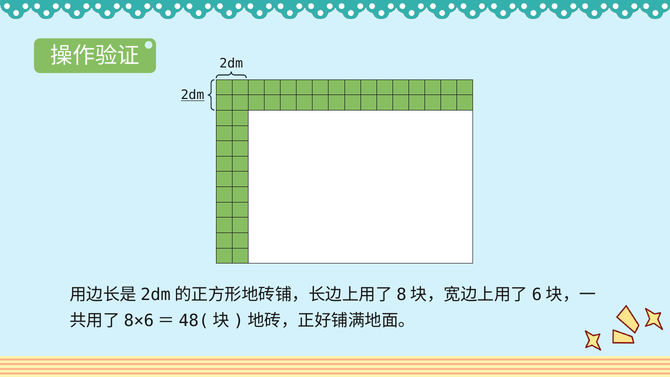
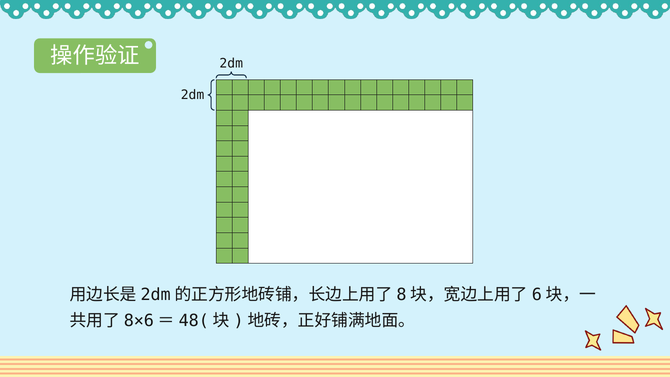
2dm at (193, 95) underline: present -> none
